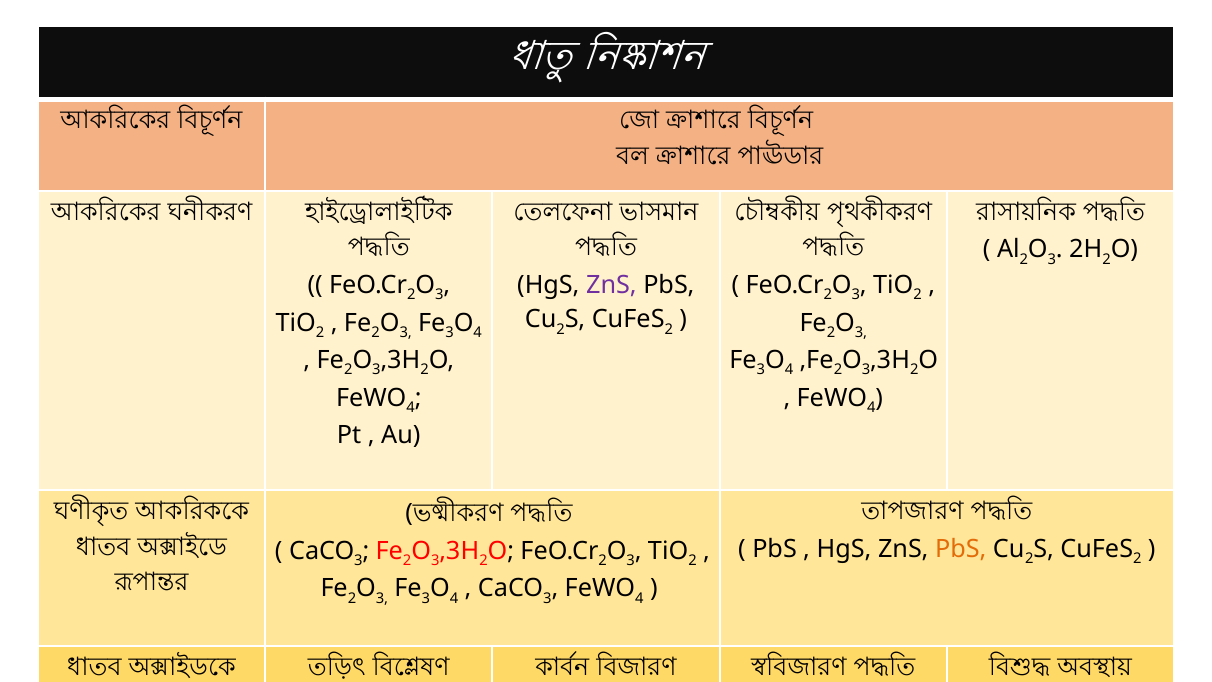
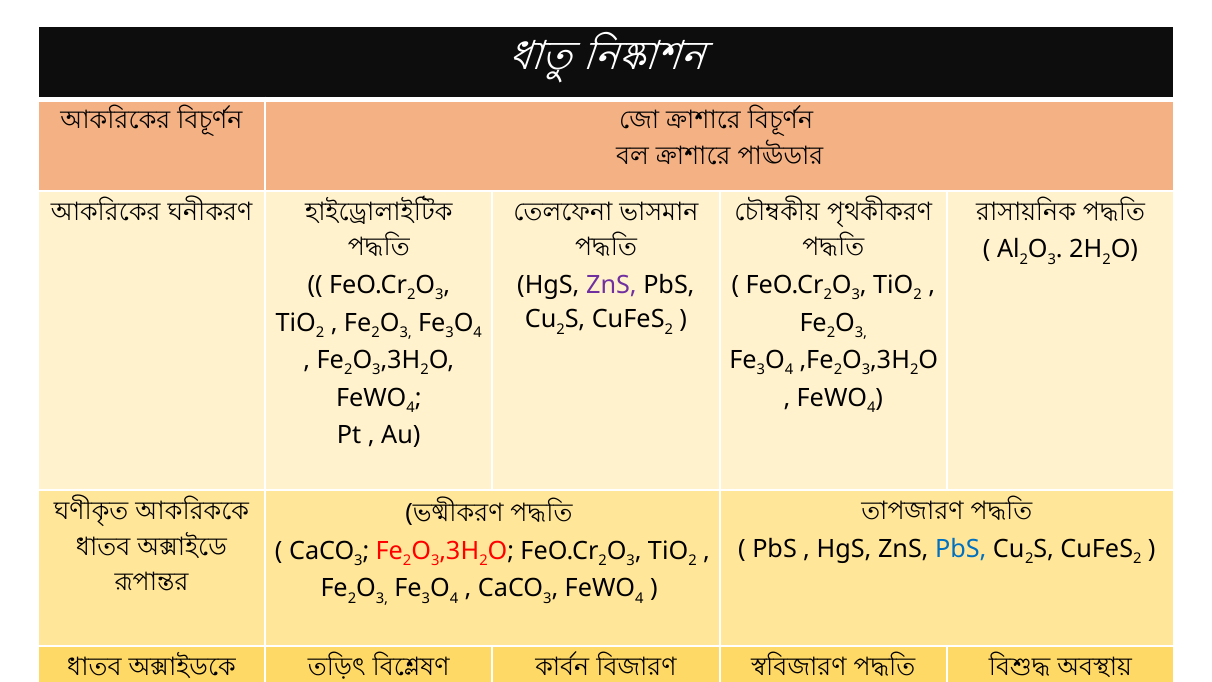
PbS at (961, 549) colour: orange -> blue
